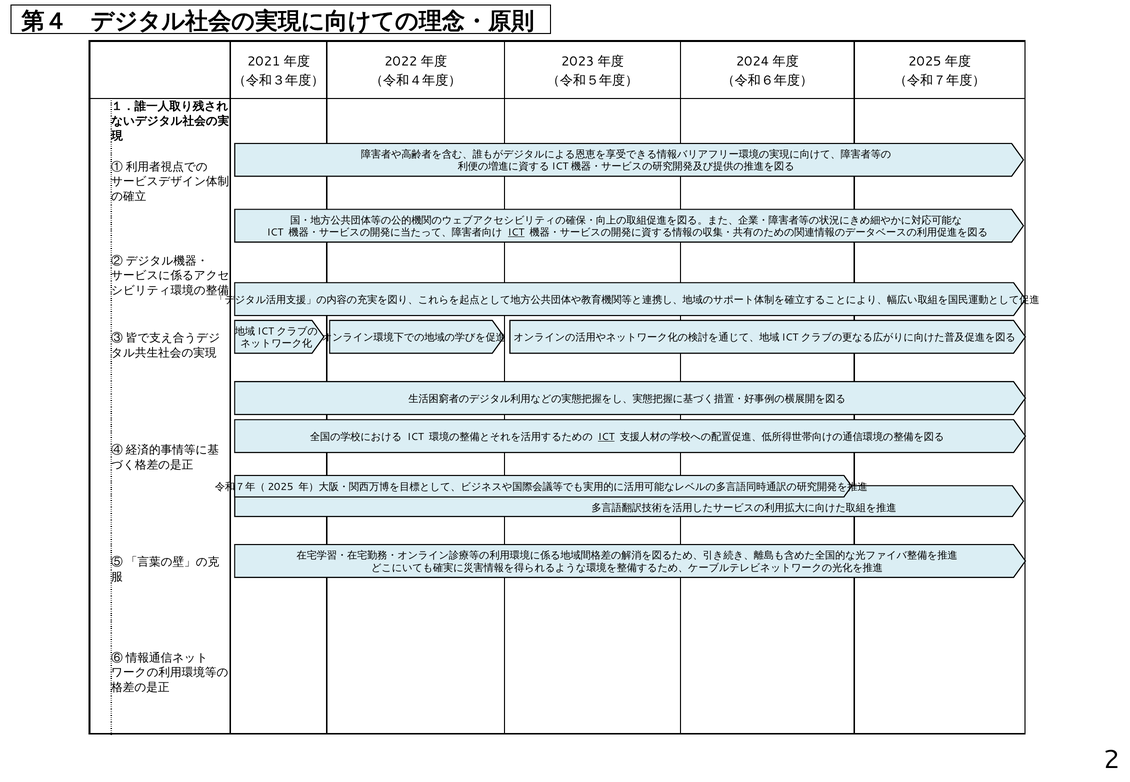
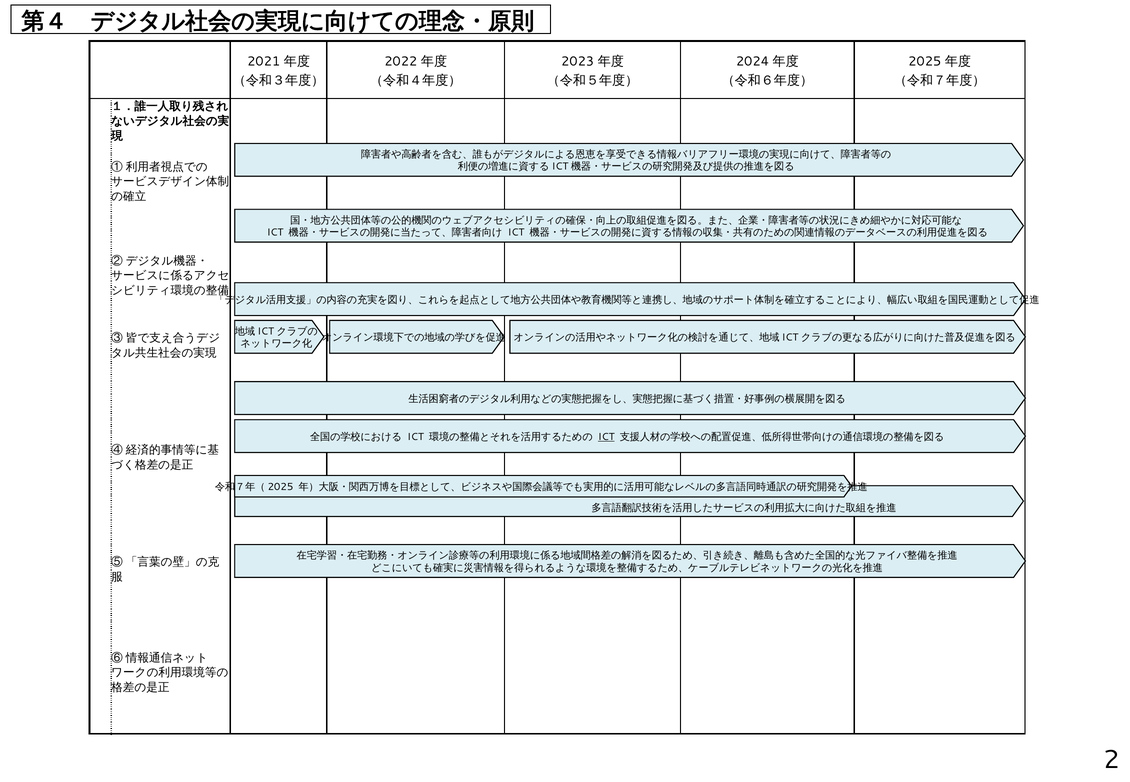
ICT at (516, 233) underline: present -> none
